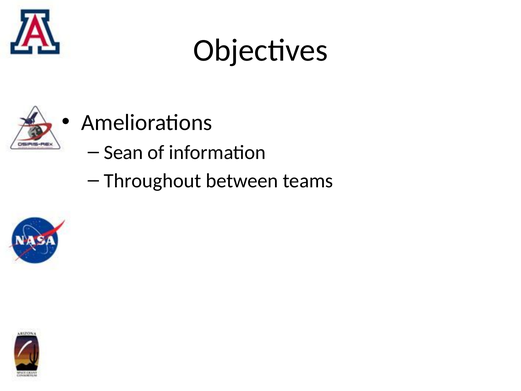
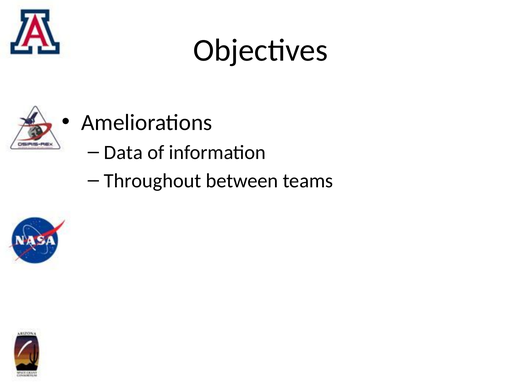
Sean: Sean -> Data
